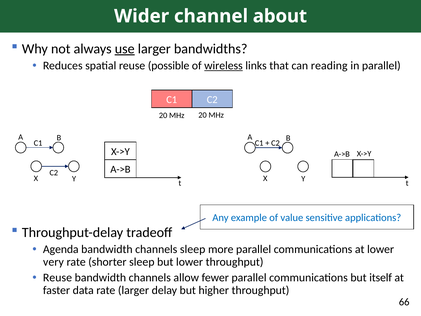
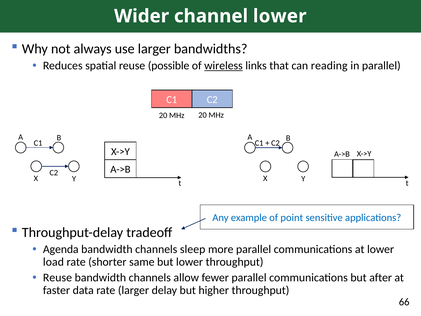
channel about: about -> lower
use underline: present -> none
value: value -> point
very: very -> load
shorter sleep: sleep -> same
itself: itself -> after
